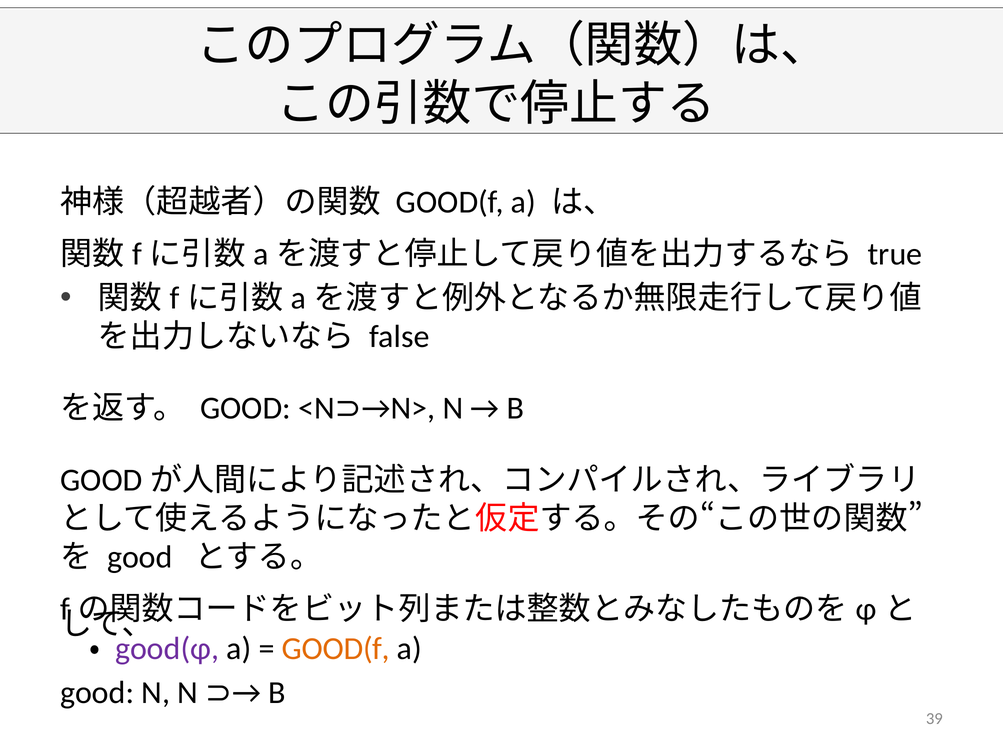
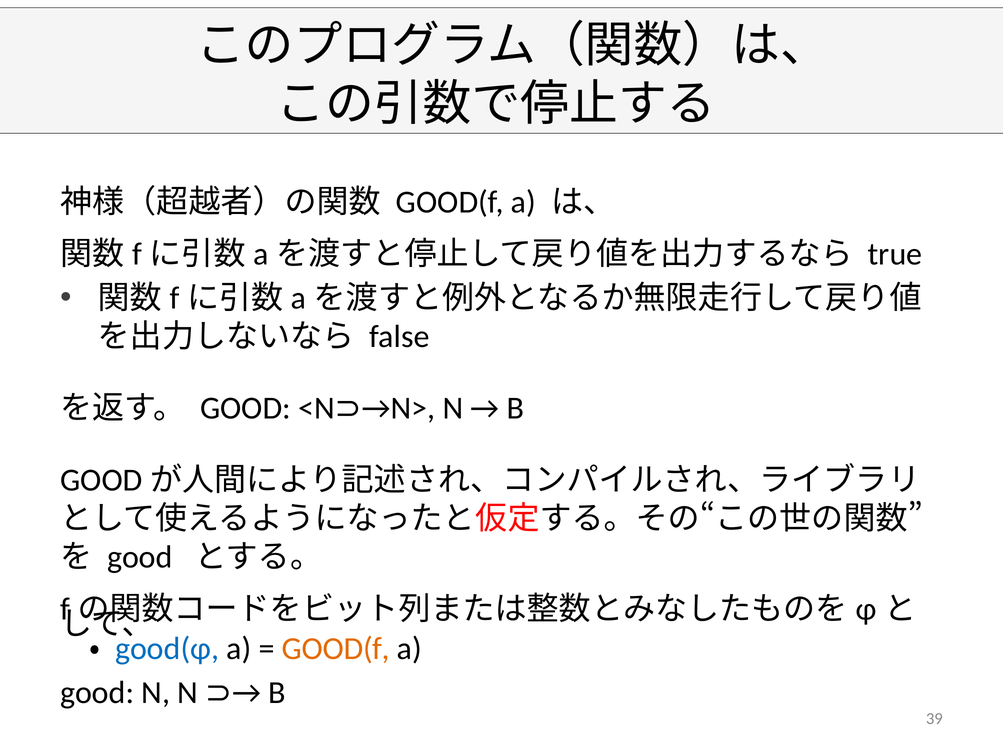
good(φ colour: purple -> blue
